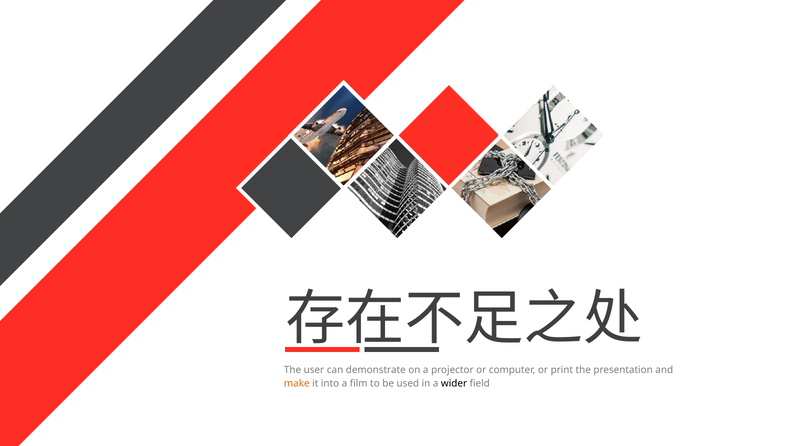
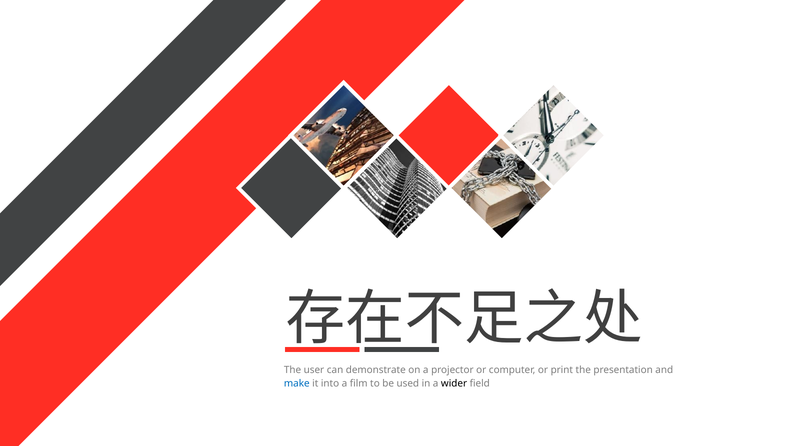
make colour: orange -> blue
